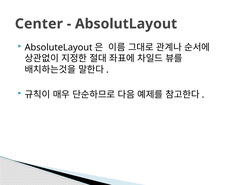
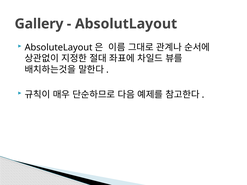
Center: Center -> Gallery
